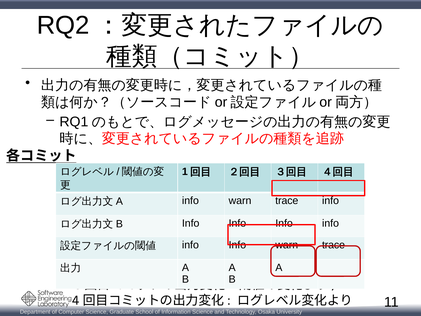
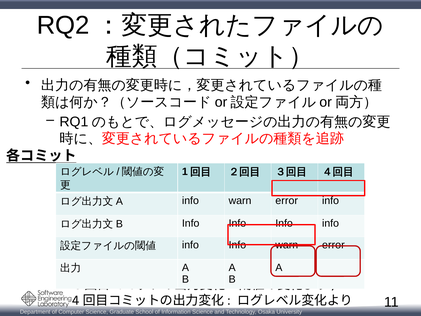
A info warn trace: trace -> error
info Info warn trace: trace -> error
